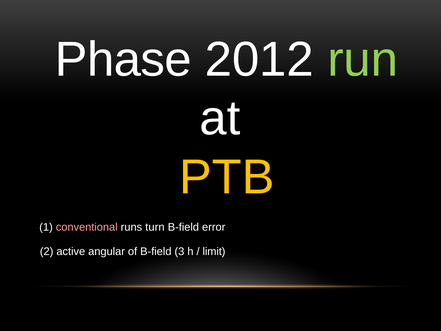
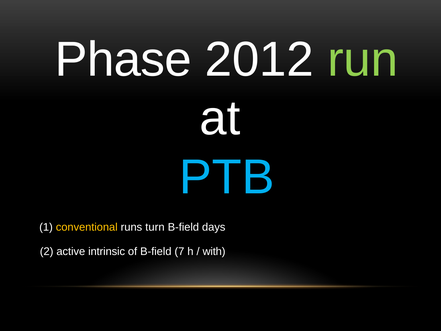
PTB colour: yellow -> light blue
conventional colour: pink -> yellow
error: error -> days
angular: angular -> intrinsic
3: 3 -> 7
limit: limit -> with
